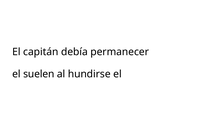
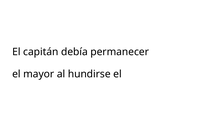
suelen: suelen -> mayor
